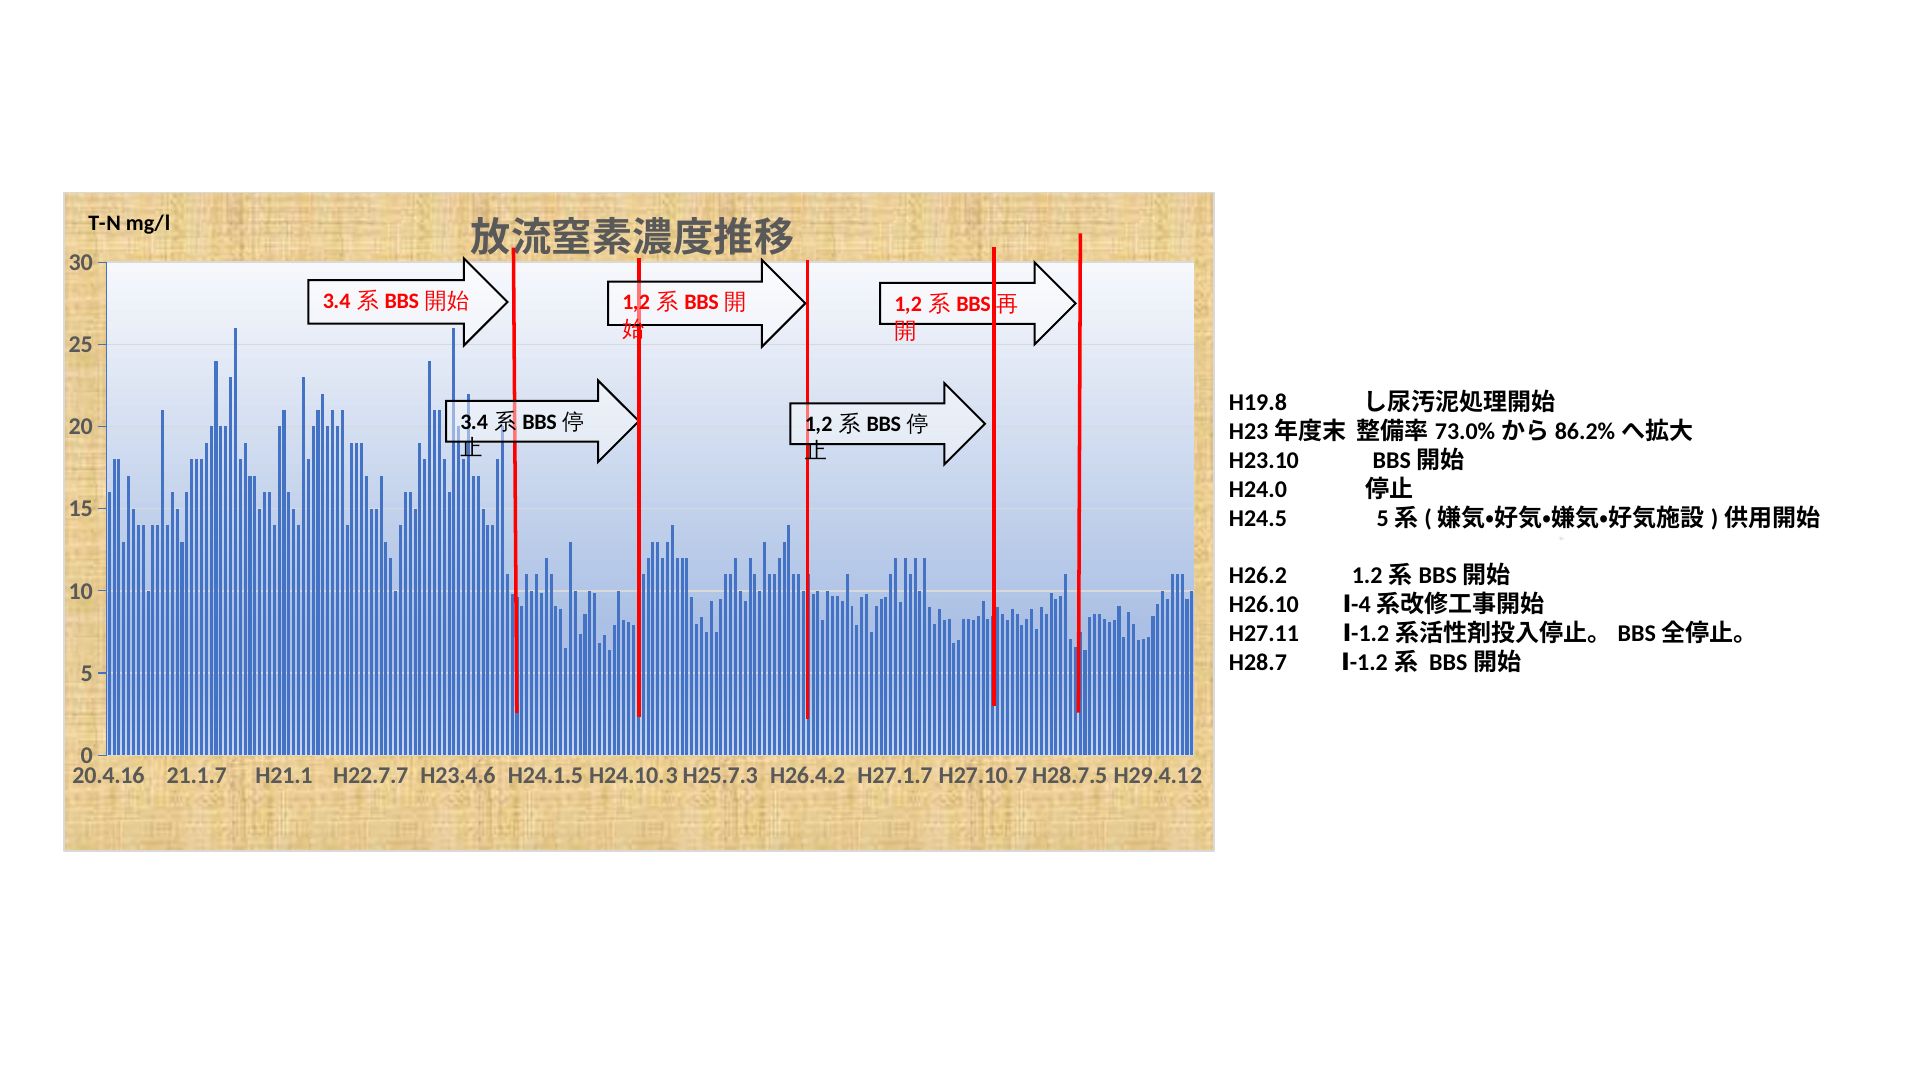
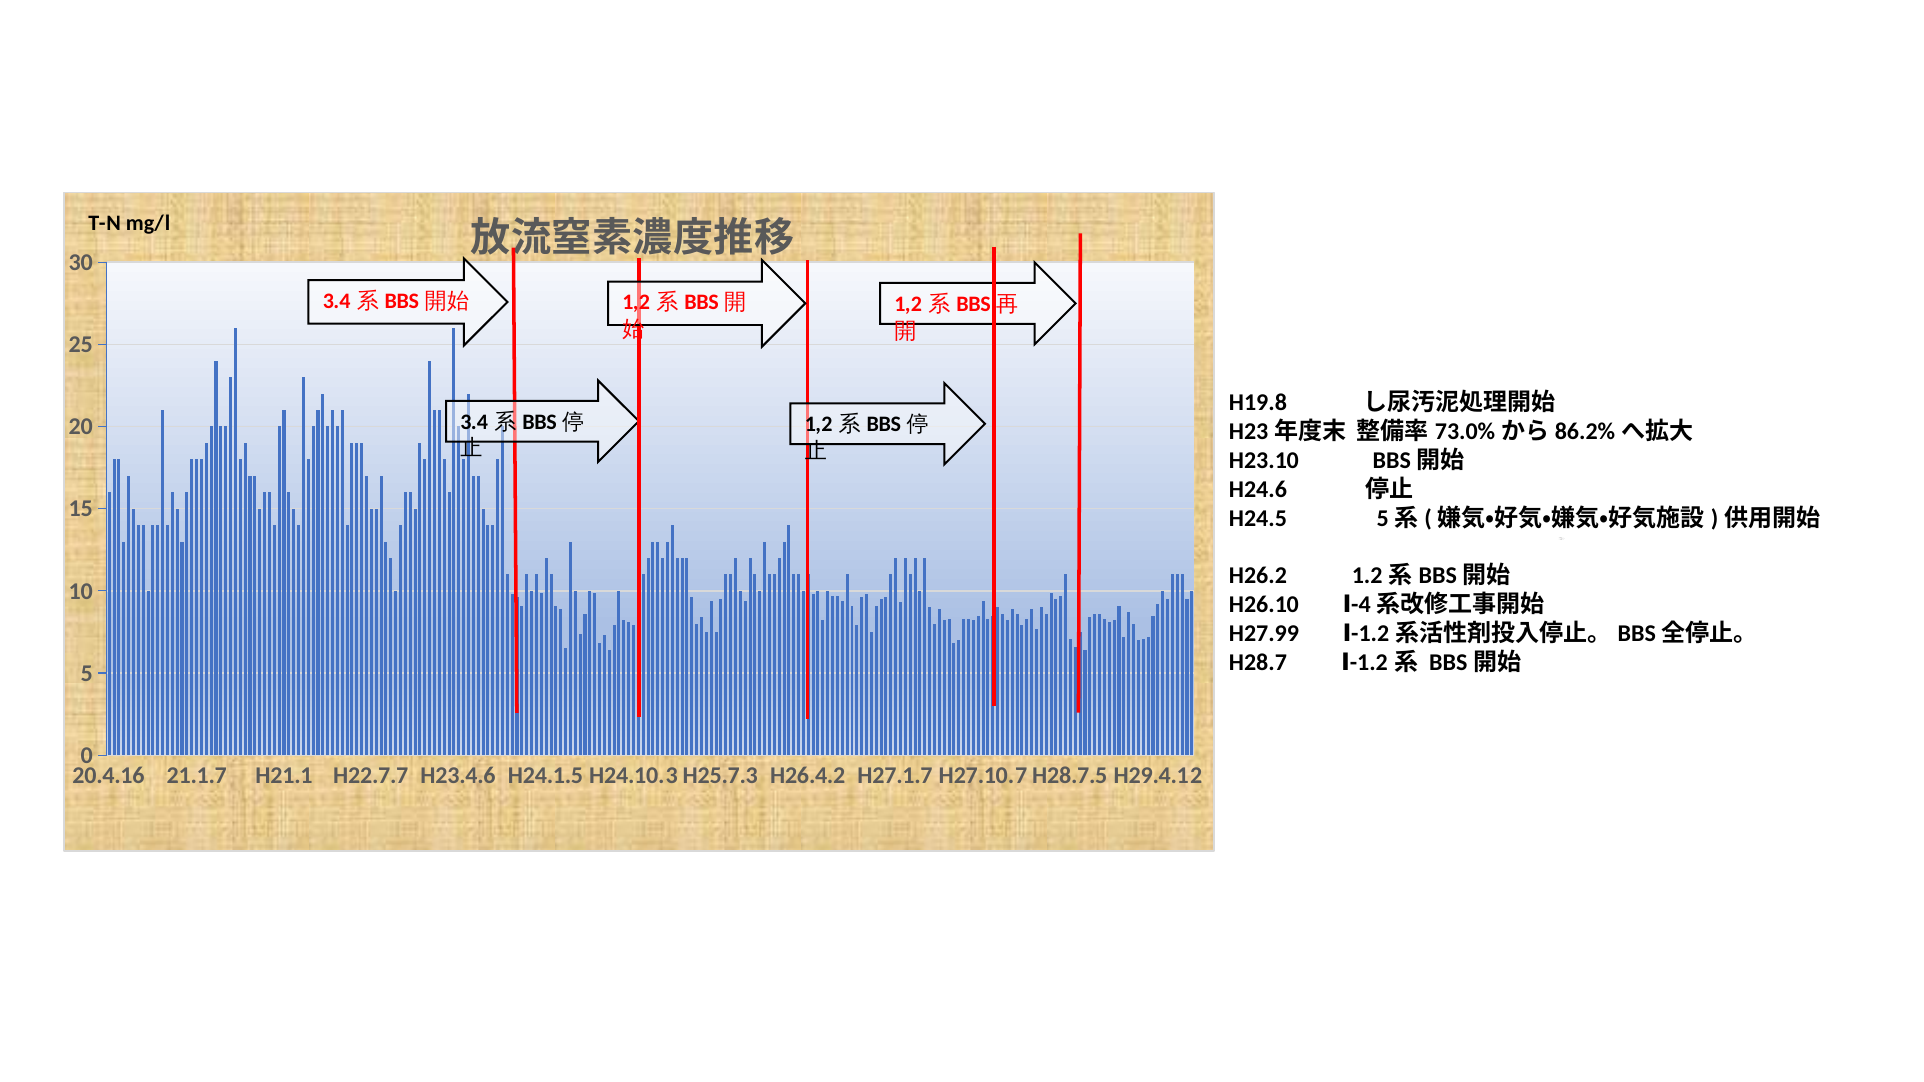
H24.0: H24.0 -> H24.6
H27.11: H27.11 -> H27.99
